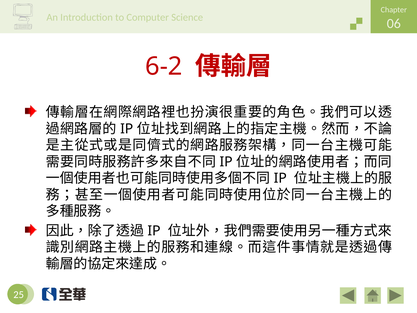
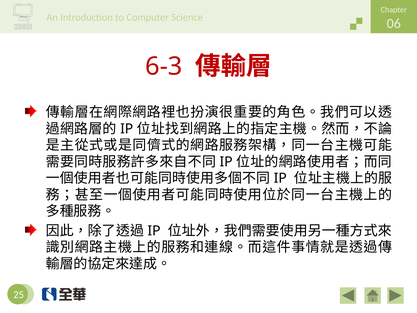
6-2: 6-2 -> 6-3
